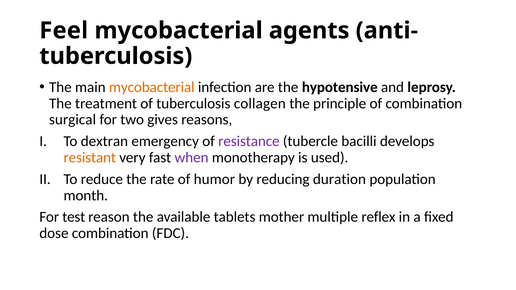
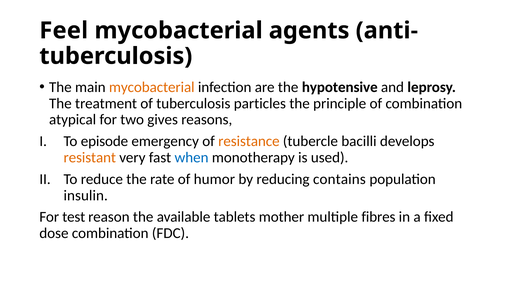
collagen: collagen -> particles
surgical: surgical -> atypical
dextran: dextran -> episode
resistance colour: purple -> orange
when colour: purple -> blue
duration: duration -> contains
month: month -> insulin
reflex: reflex -> fibres
